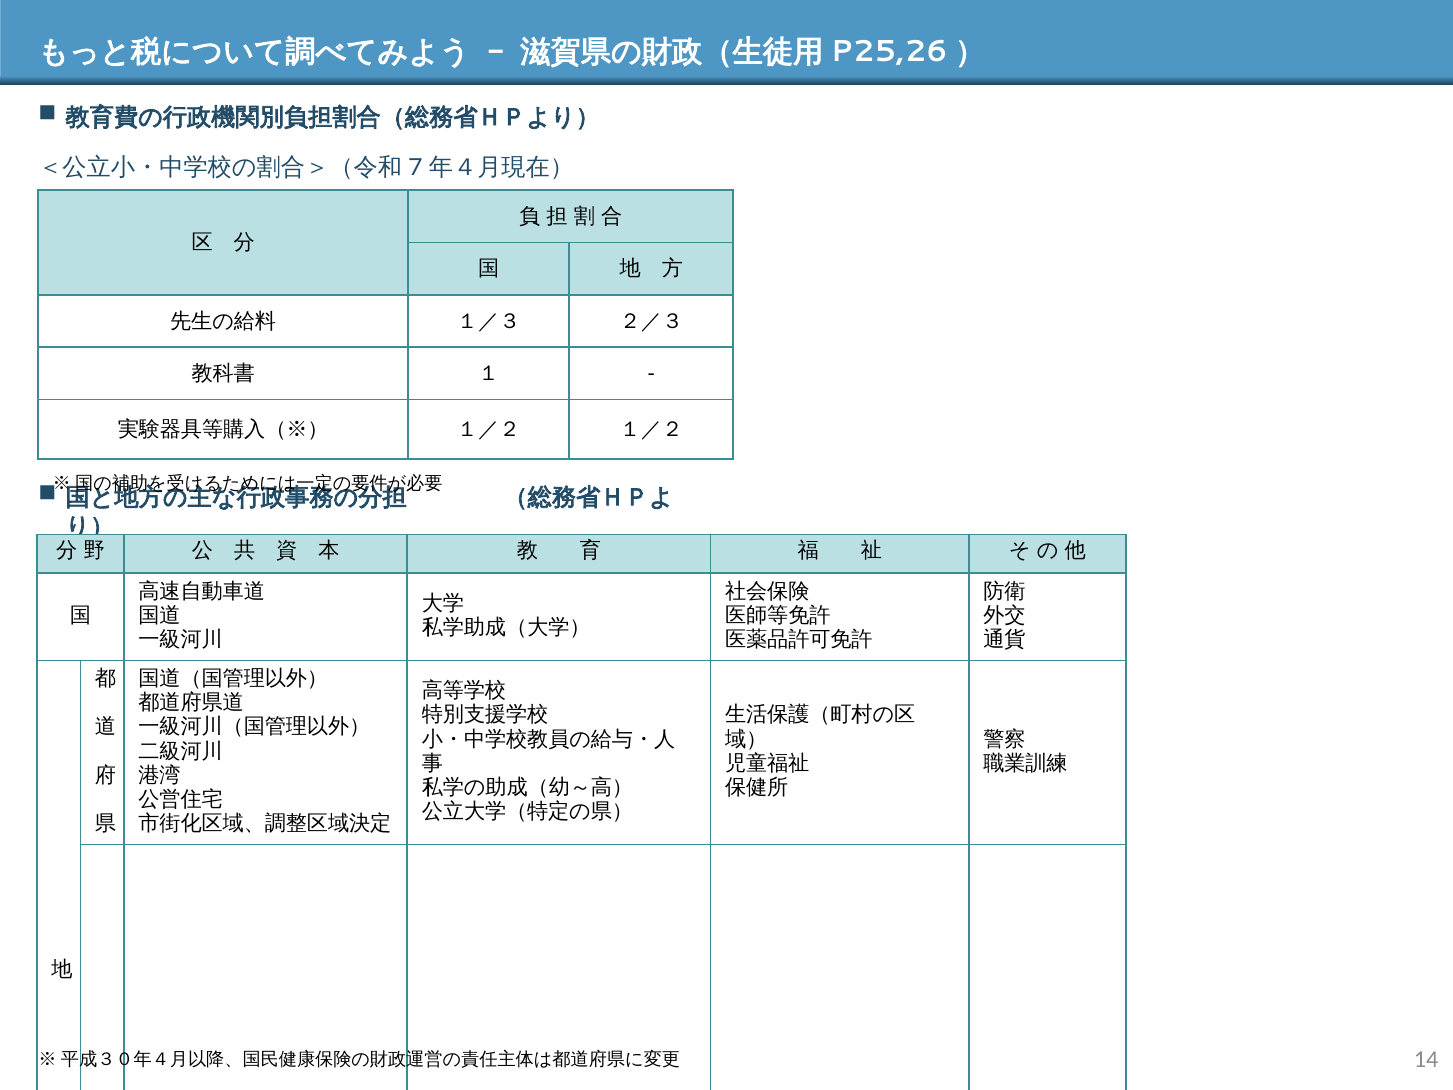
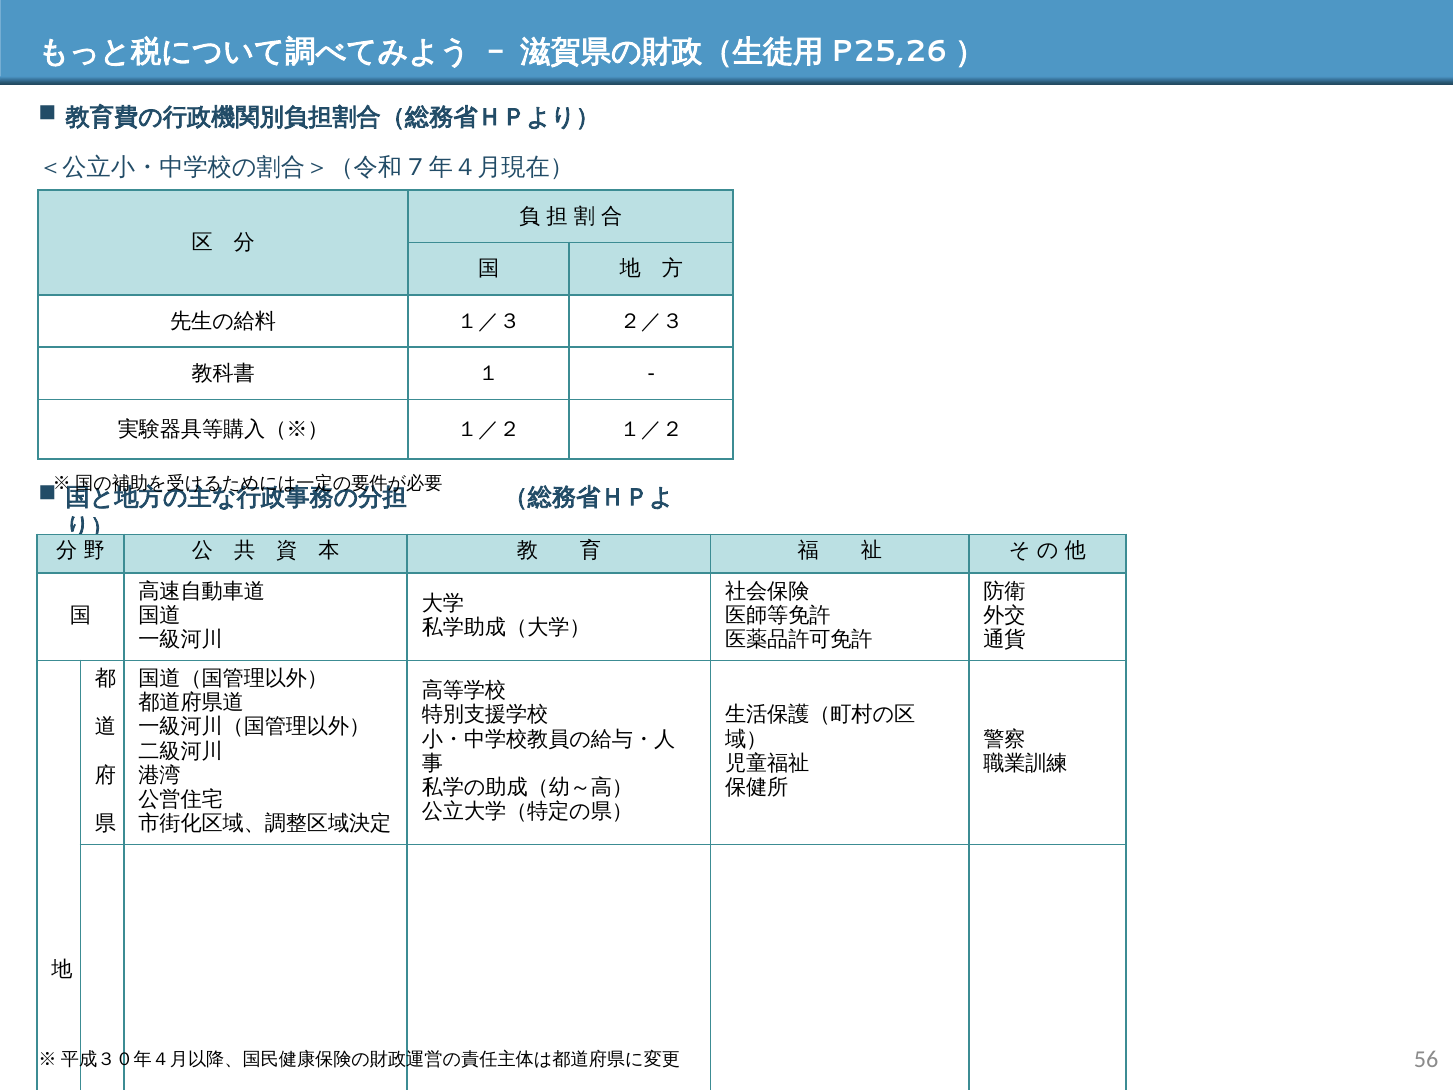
14: 14 -> 56
